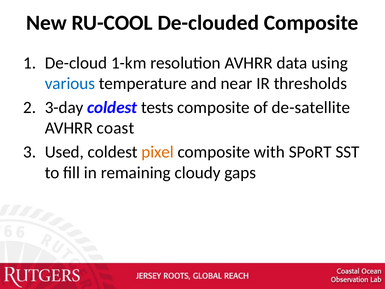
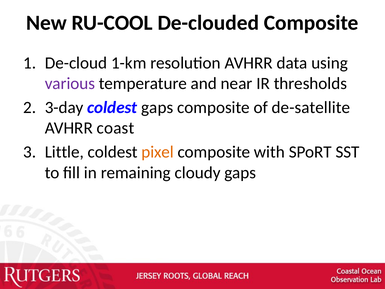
various colour: blue -> purple
coldest tests: tests -> gaps
Used: Used -> Little
